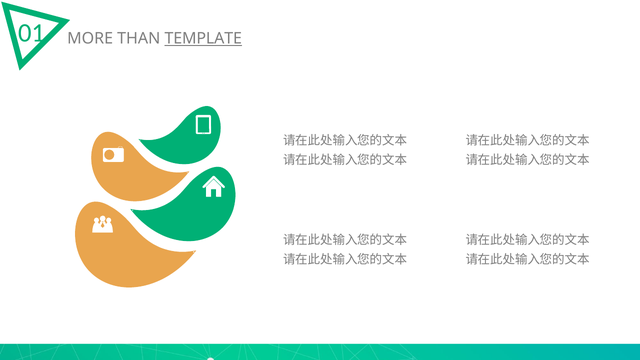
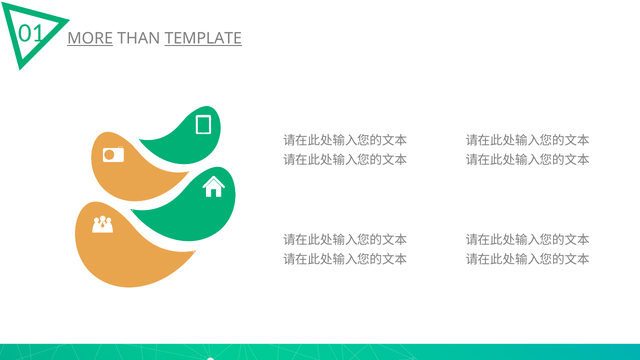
MORE underline: none -> present
